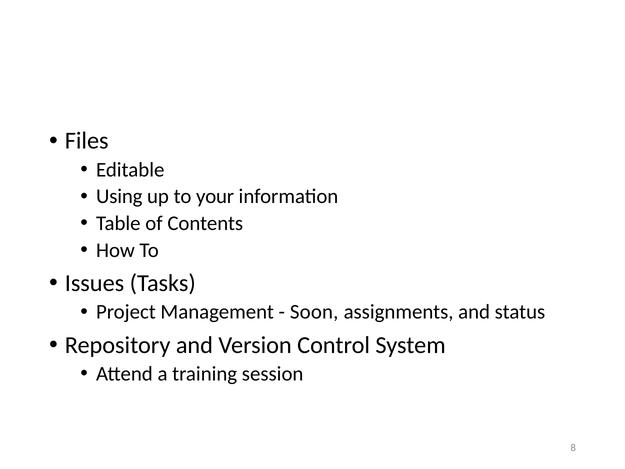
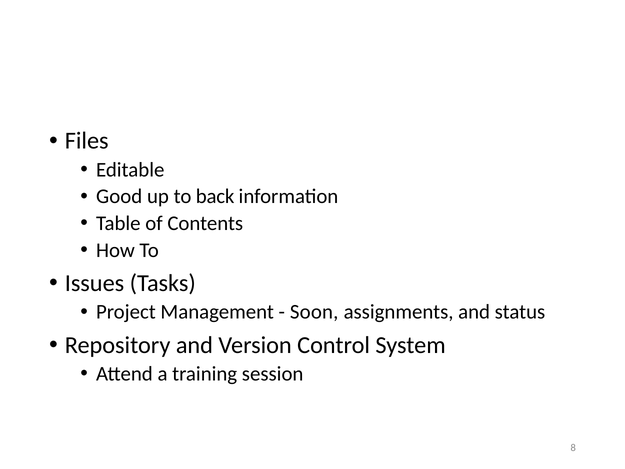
Using: Using -> Good
your: your -> back
